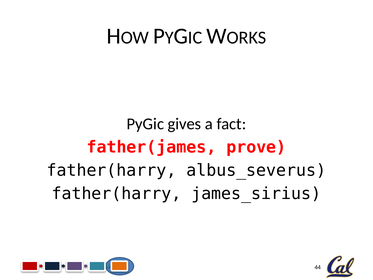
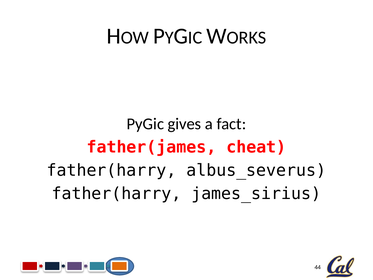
prove: prove -> cheat
